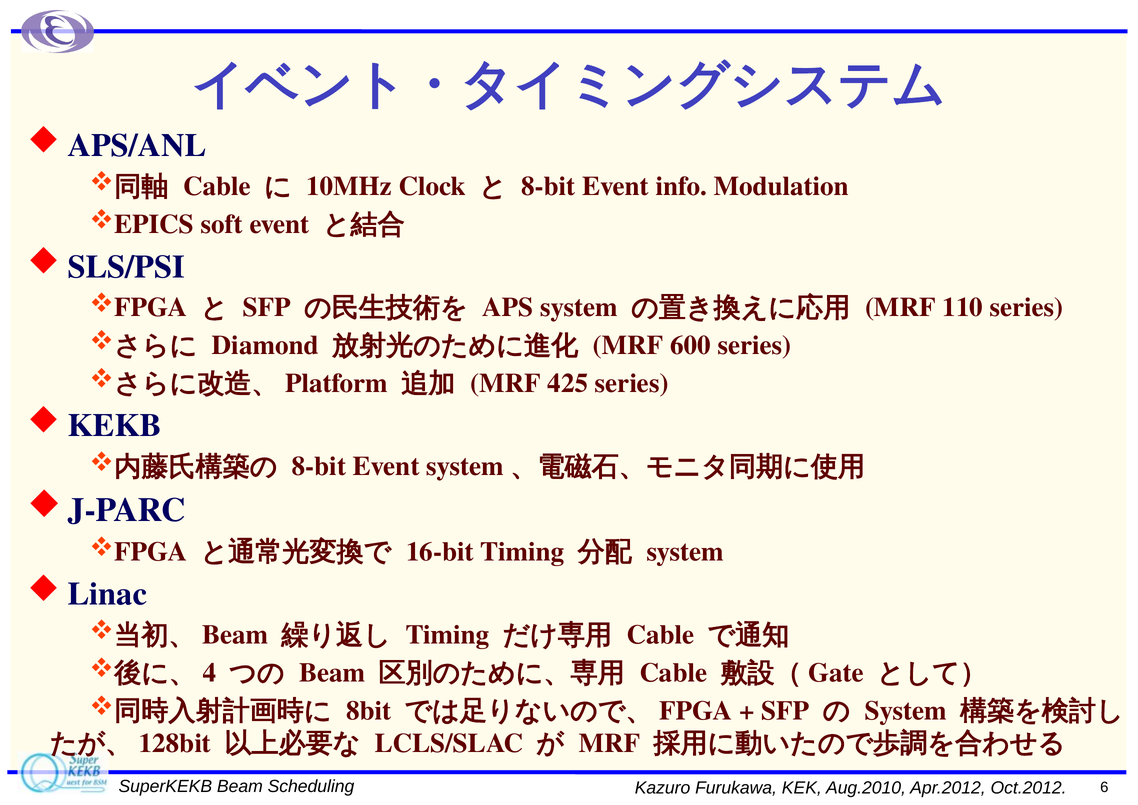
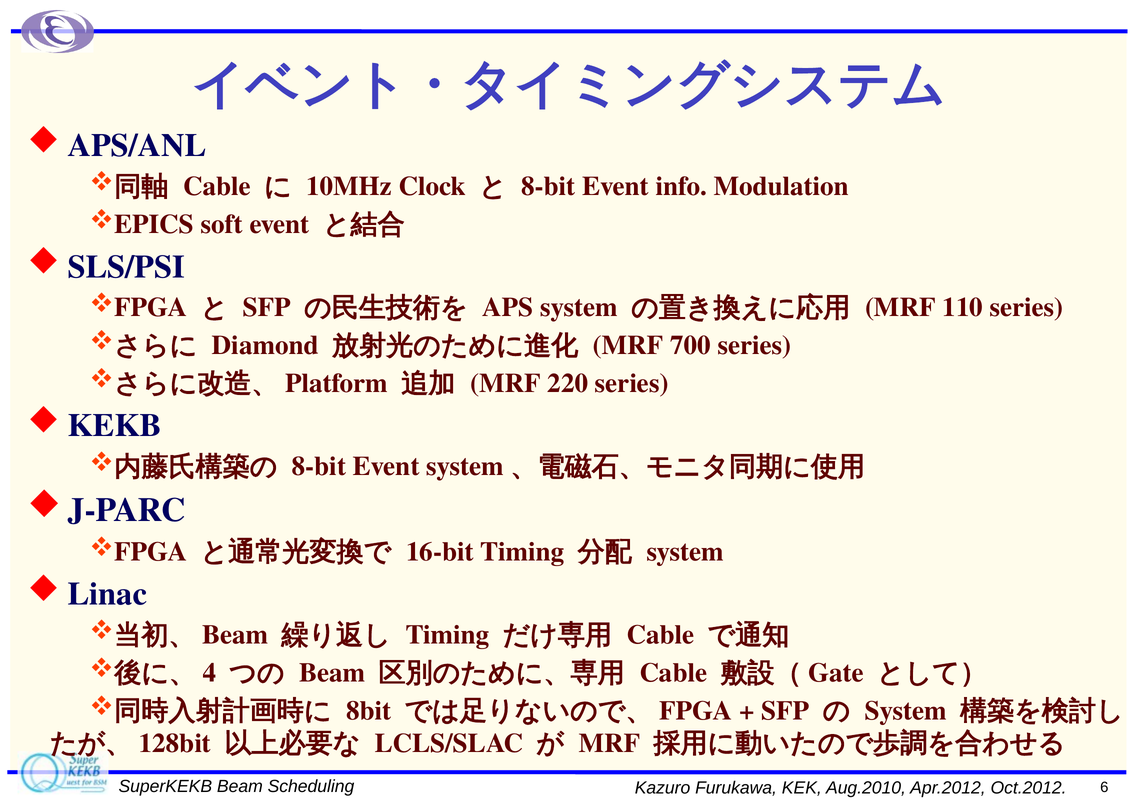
600: 600 -> 700
425: 425 -> 220
